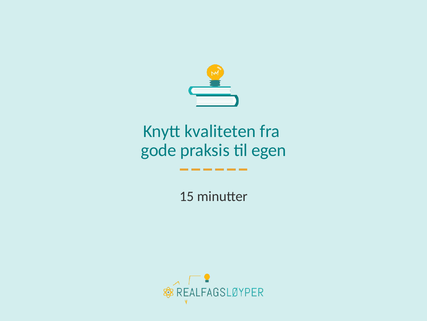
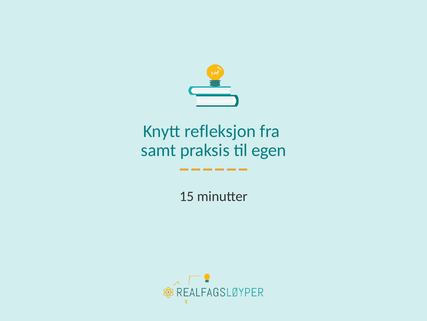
kvaliteten: kvaliteten -> refleksjon
gode: gode -> samt
